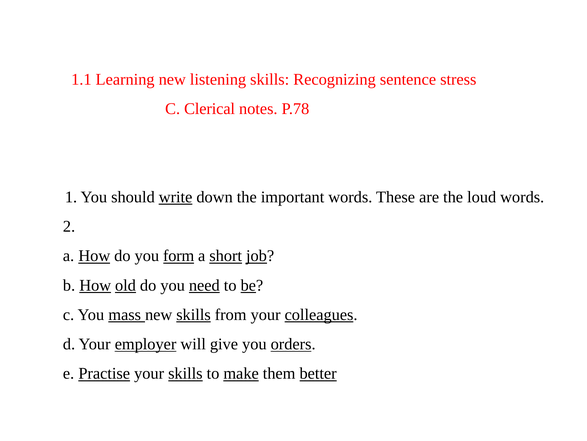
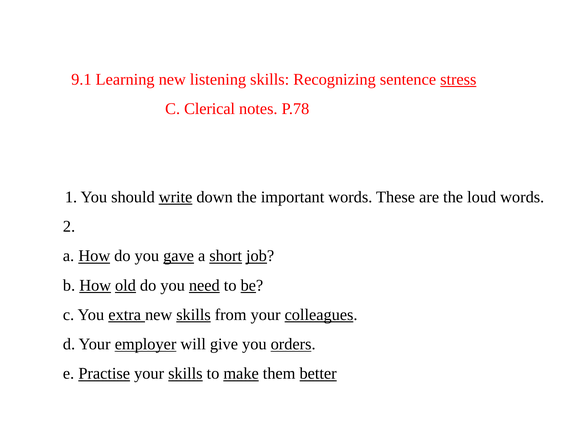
1.1: 1.1 -> 9.1
stress underline: none -> present
form: form -> gave
mass: mass -> extra
